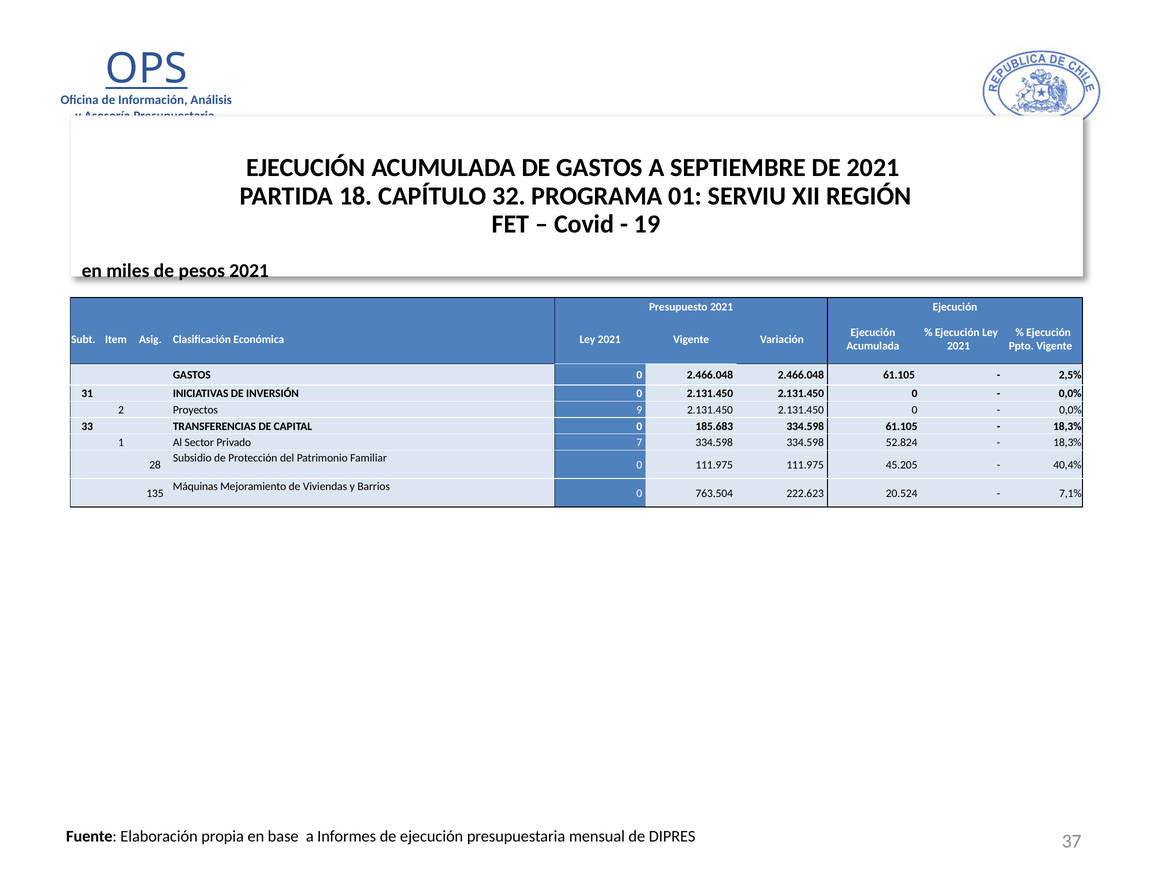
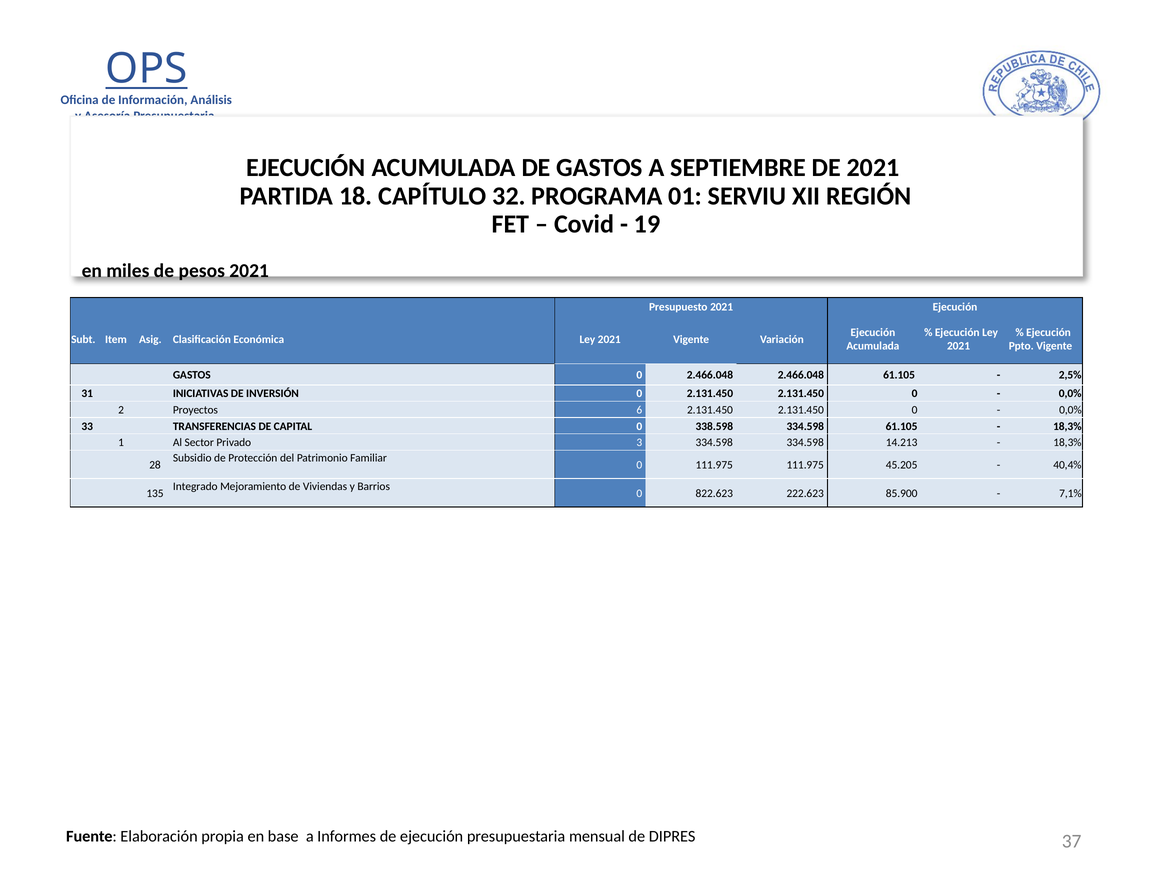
9: 9 -> 6
185.683: 185.683 -> 338.598
7: 7 -> 3
52.824: 52.824 -> 14.213
Máquinas: Máquinas -> Integrado
763.504: 763.504 -> 822.623
20.524: 20.524 -> 85.900
